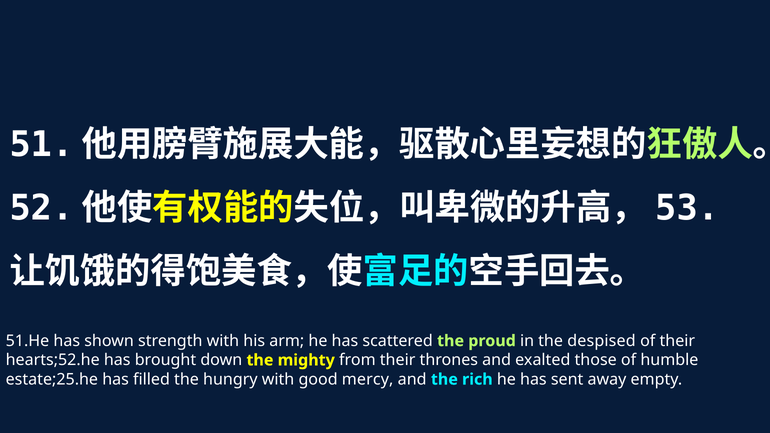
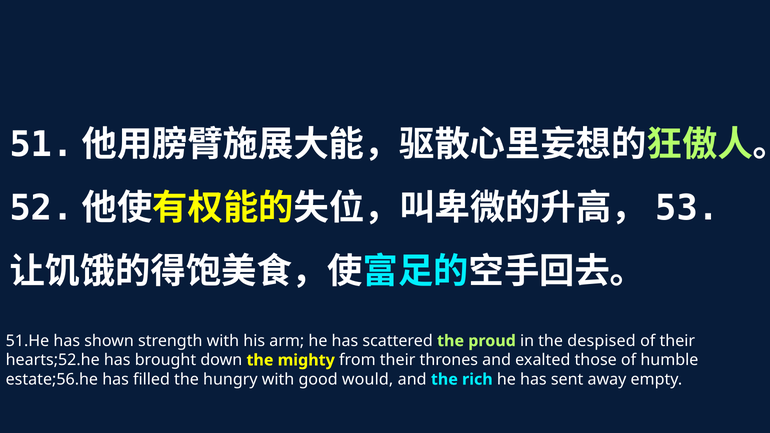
estate;25.he: estate;25.he -> estate;56.he
mercy: mercy -> would
